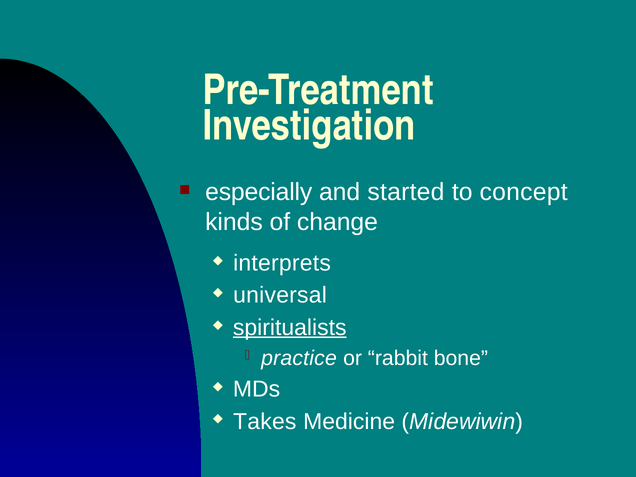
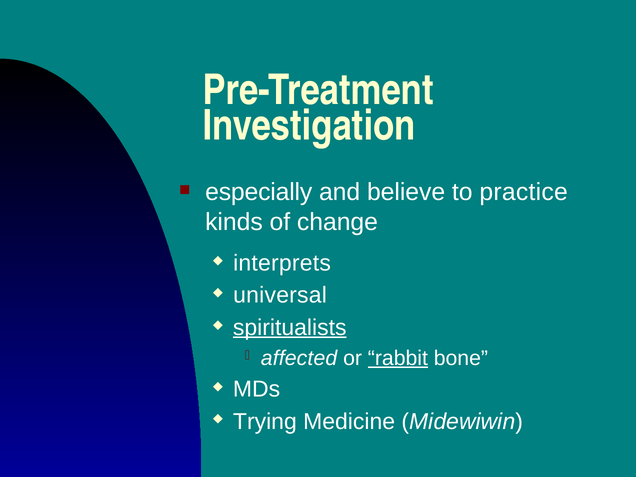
started: started -> believe
concept: concept -> practice
practice: practice -> affected
rabbit underline: none -> present
Takes: Takes -> Trying
